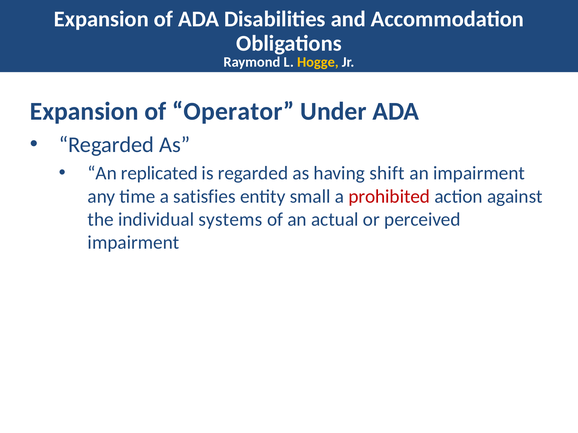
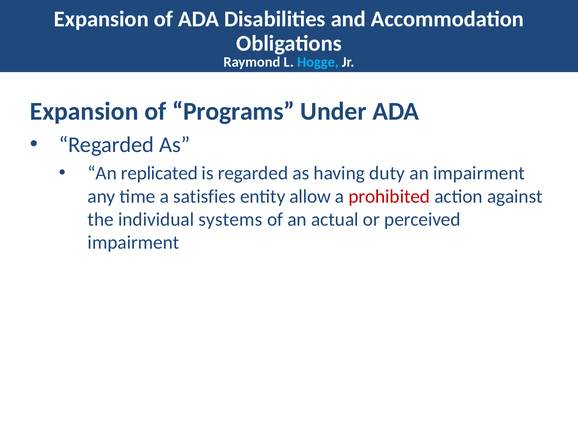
Hogge colour: yellow -> light blue
Operator: Operator -> Programs
shift: shift -> duty
small: small -> allow
